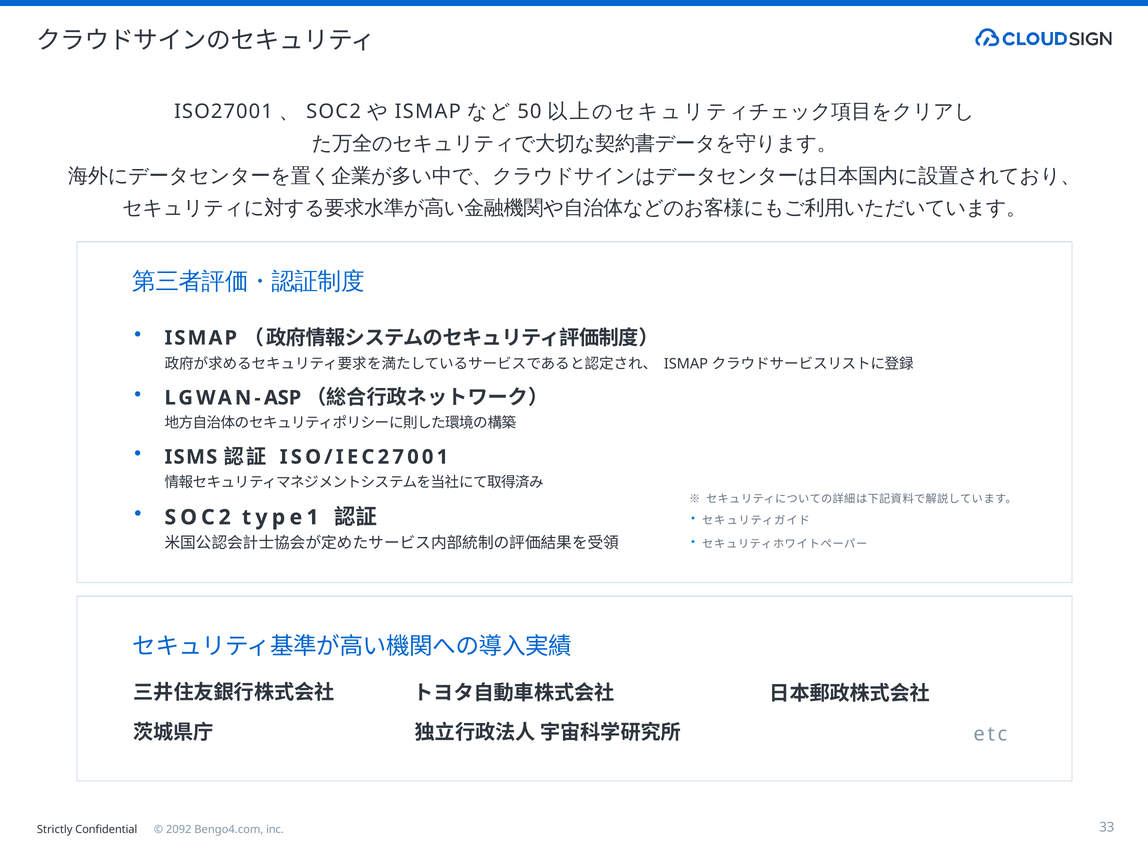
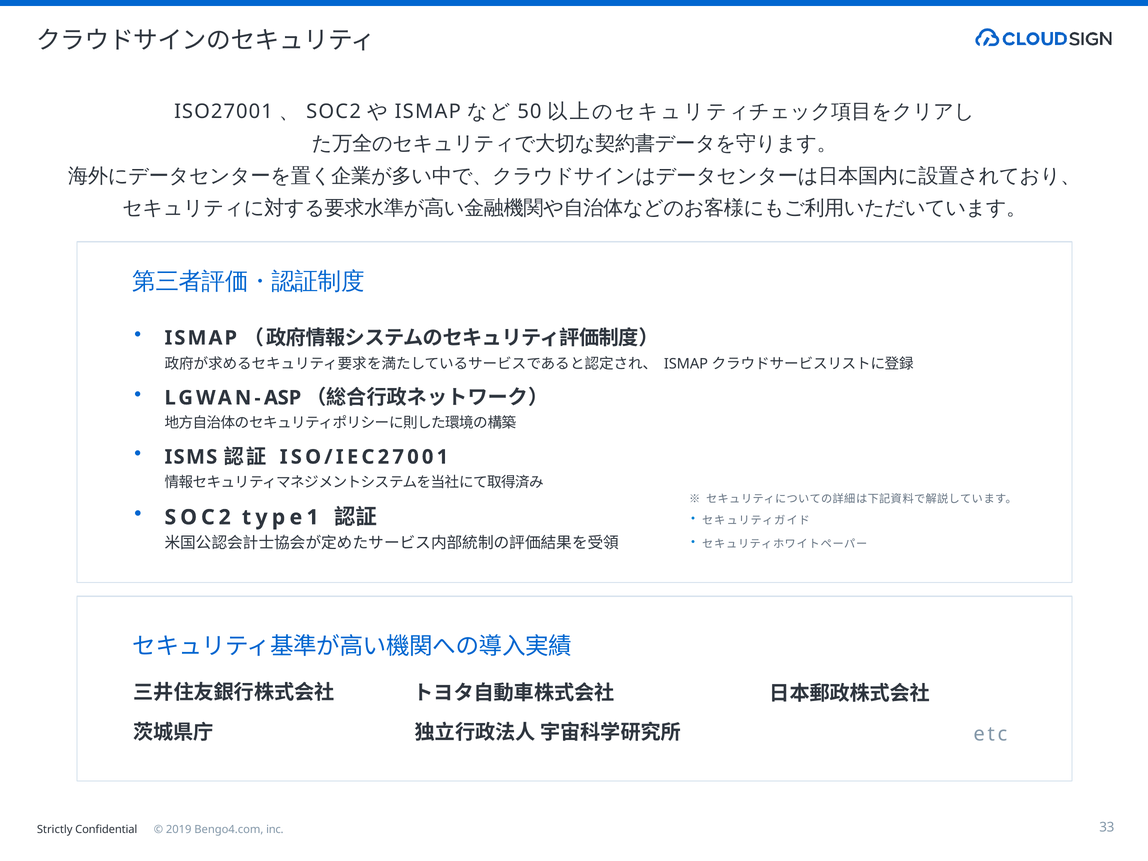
2092: 2092 -> 2019
